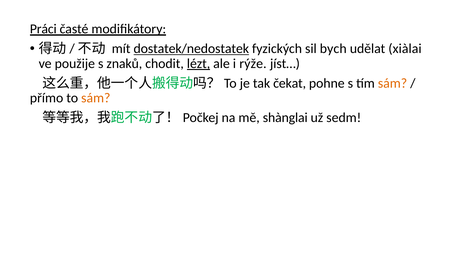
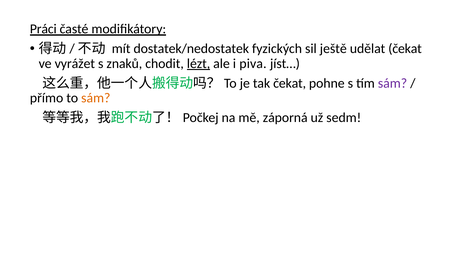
dostatek/nedostatek underline: present -> none
bych: bych -> ještě
udělat xiàlai: xiàlai -> čekat
použije: použije -> vyrážet
rýže: rýže -> piva
sám at (392, 83) colour: orange -> purple
shànglai: shànglai -> záporná
